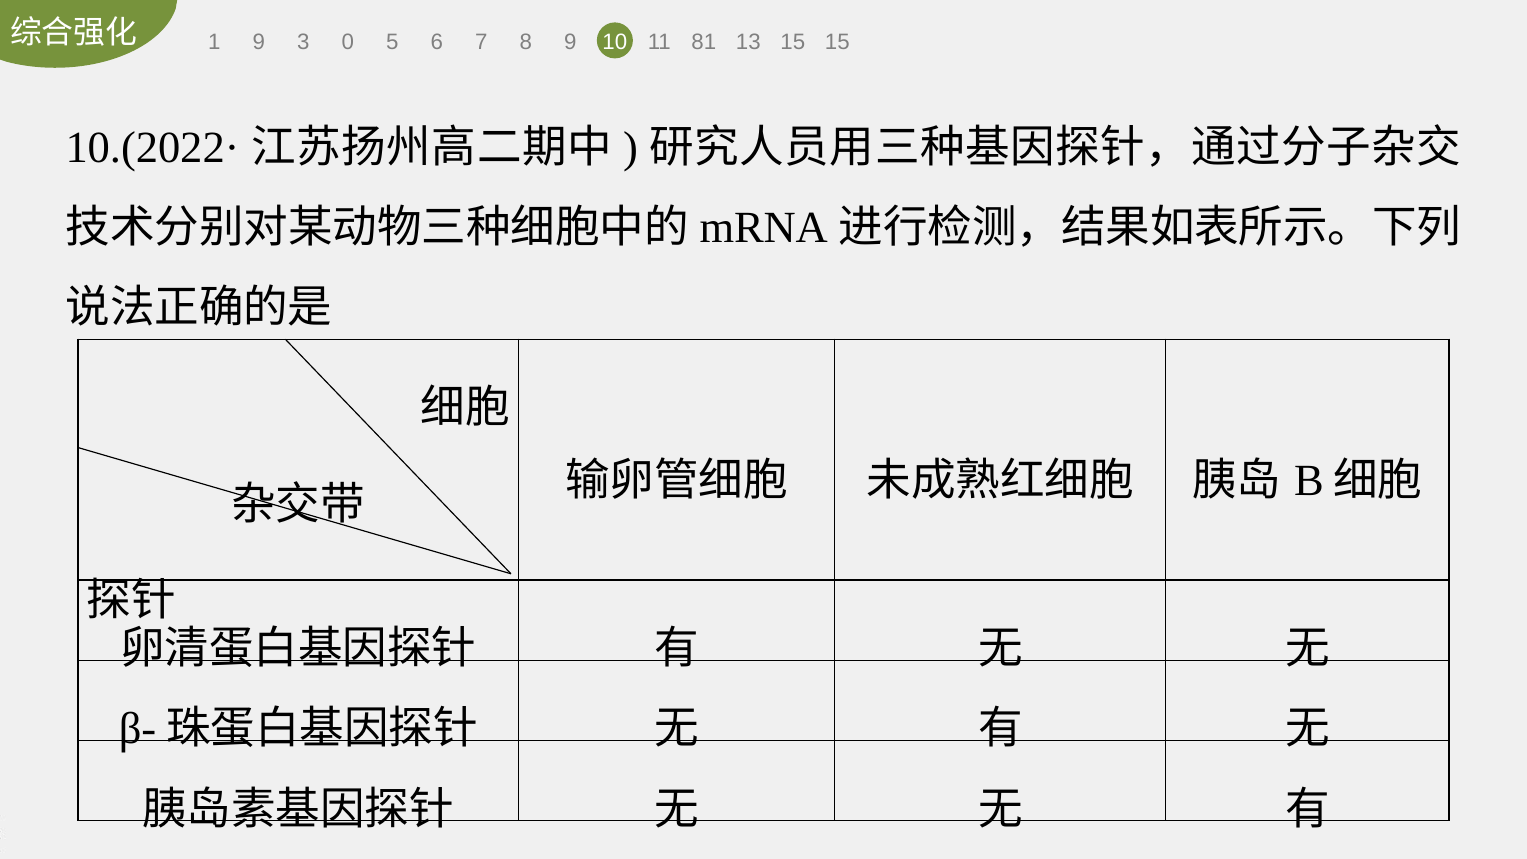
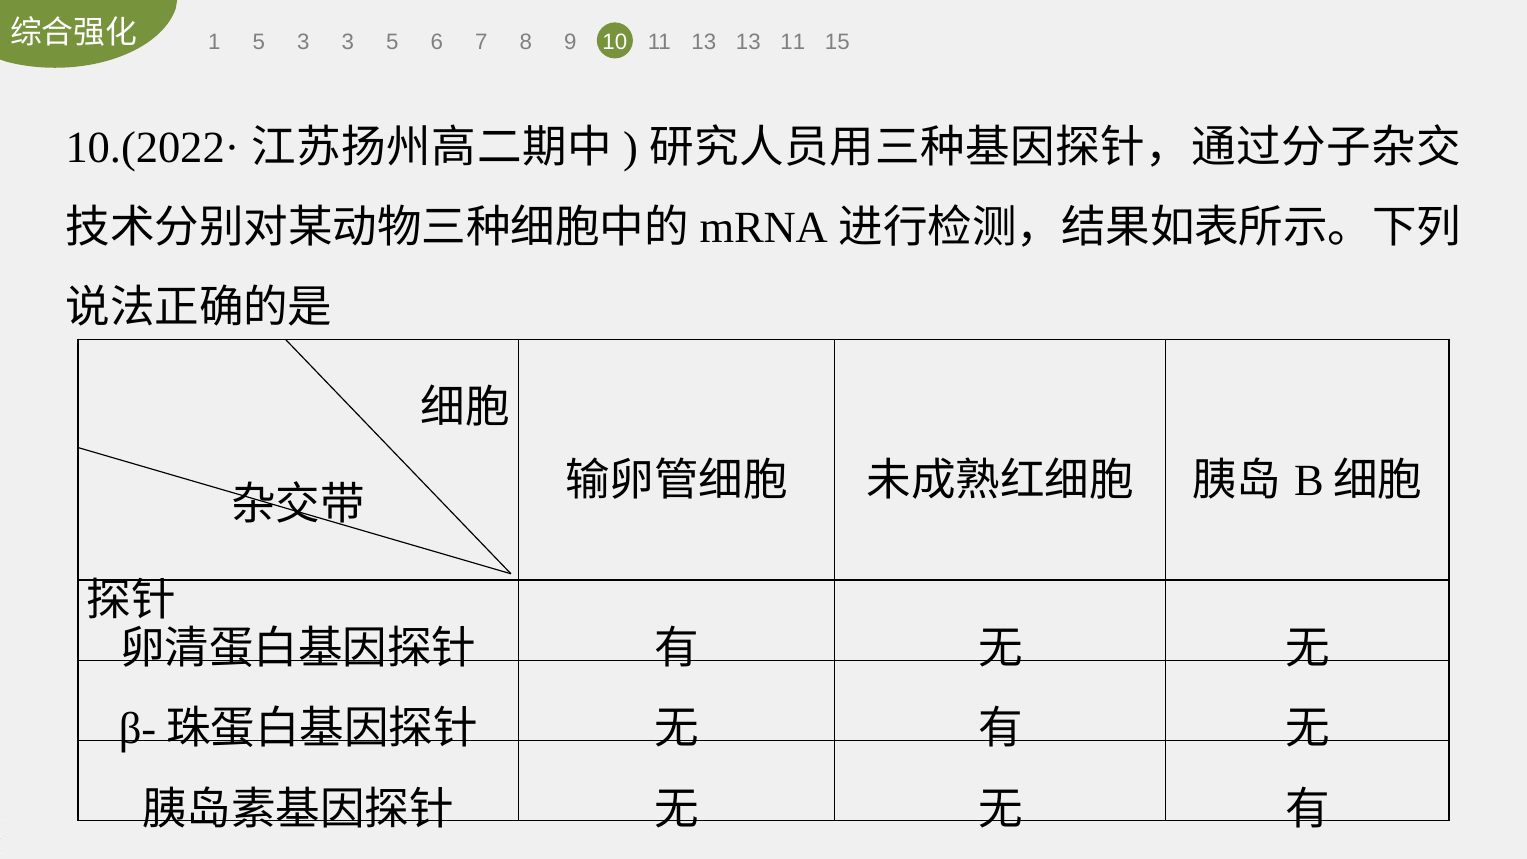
1 9: 9 -> 5
3 0: 0 -> 3
11 81: 81 -> 13
13 15: 15 -> 11
